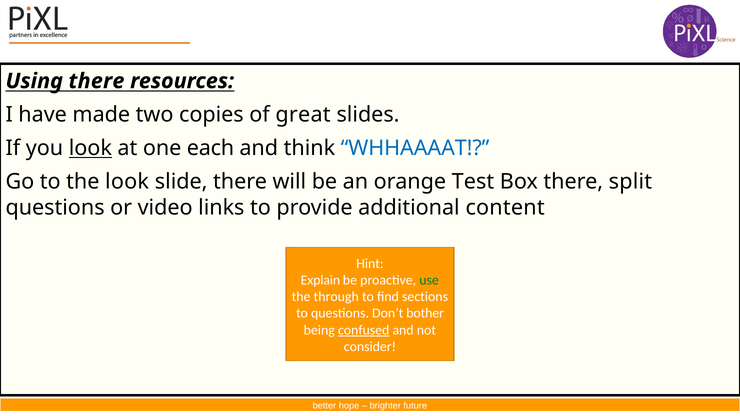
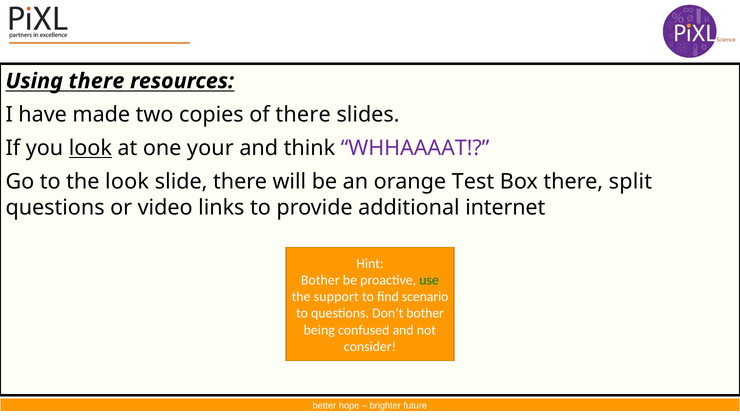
of great: great -> there
each: each -> your
WHHAAAAT colour: blue -> purple
content: content -> internet
Explain at (320, 280): Explain -> Bother
through: through -> support
sections: sections -> scenario
confused underline: present -> none
